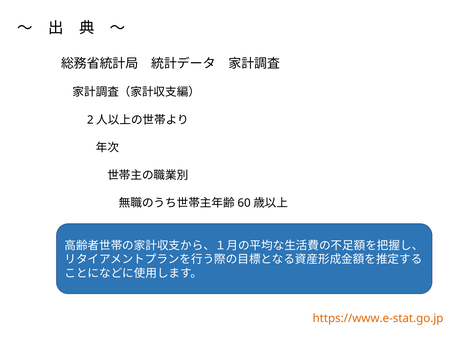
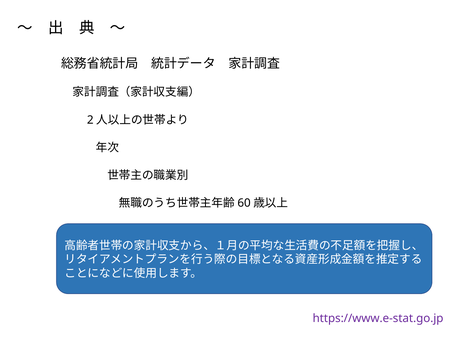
https://www.e-stat.go.jp colour: orange -> purple
